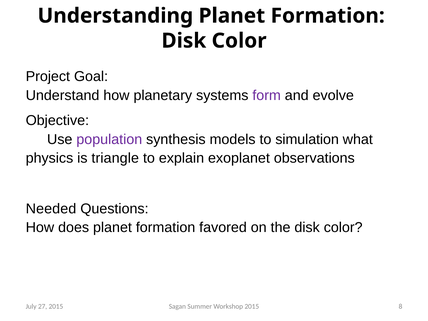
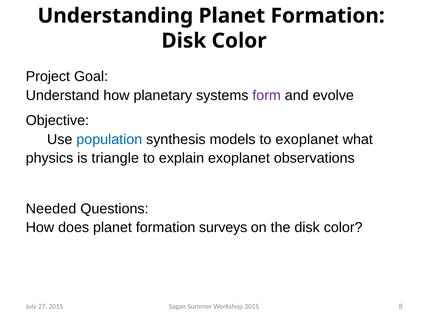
population colour: purple -> blue
to simulation: simulation -> exoplanet
favored: favored -> surveys
